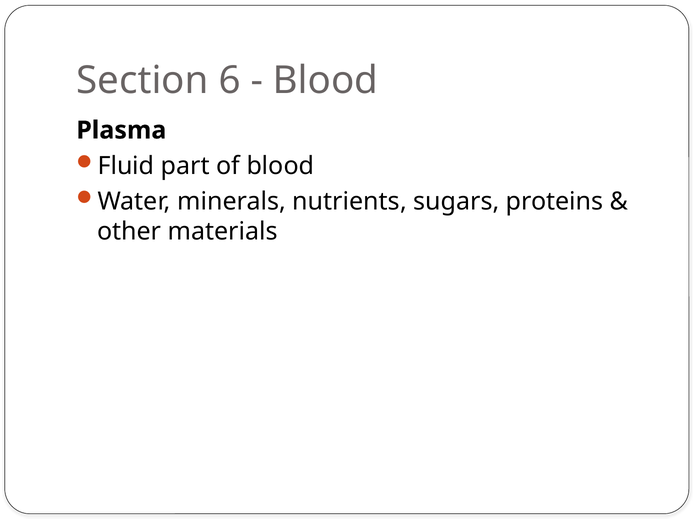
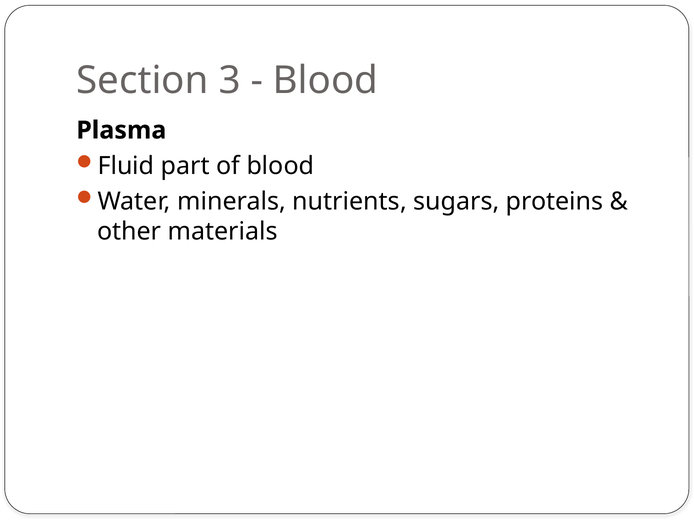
6: 6 -> 3
